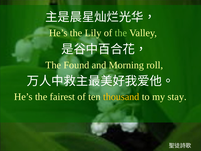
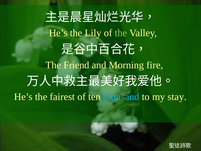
Found: Found -> Friend
roll: roll -> fire
thousand colour: yellow -> light blue
